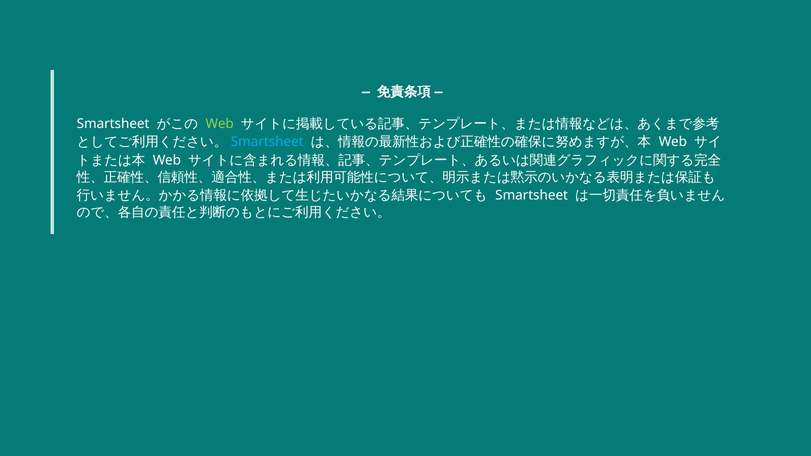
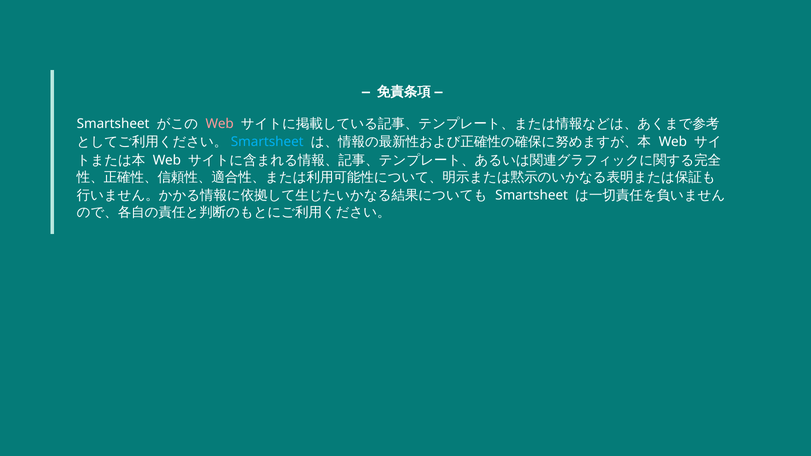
Web at (220, 124) colour: light green -> pink
